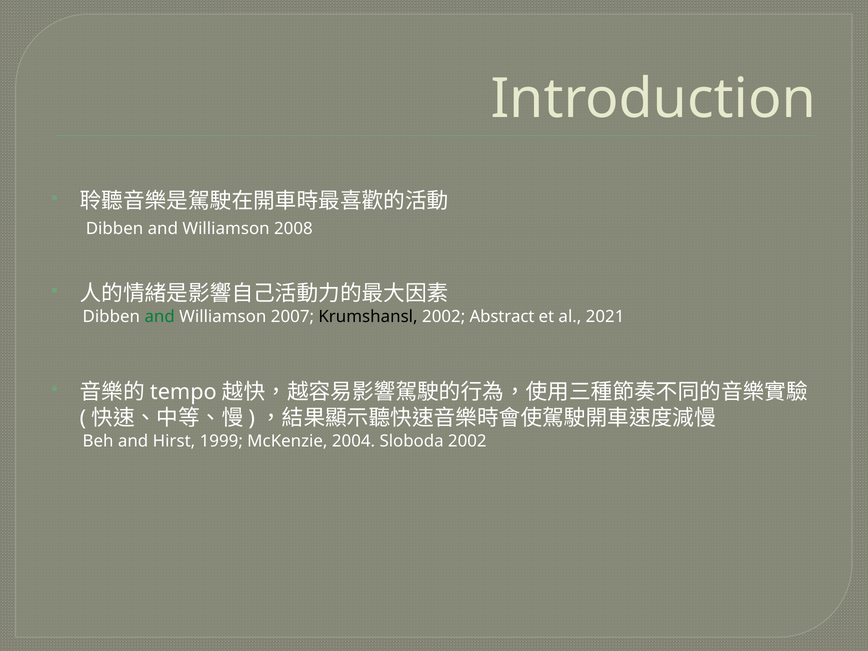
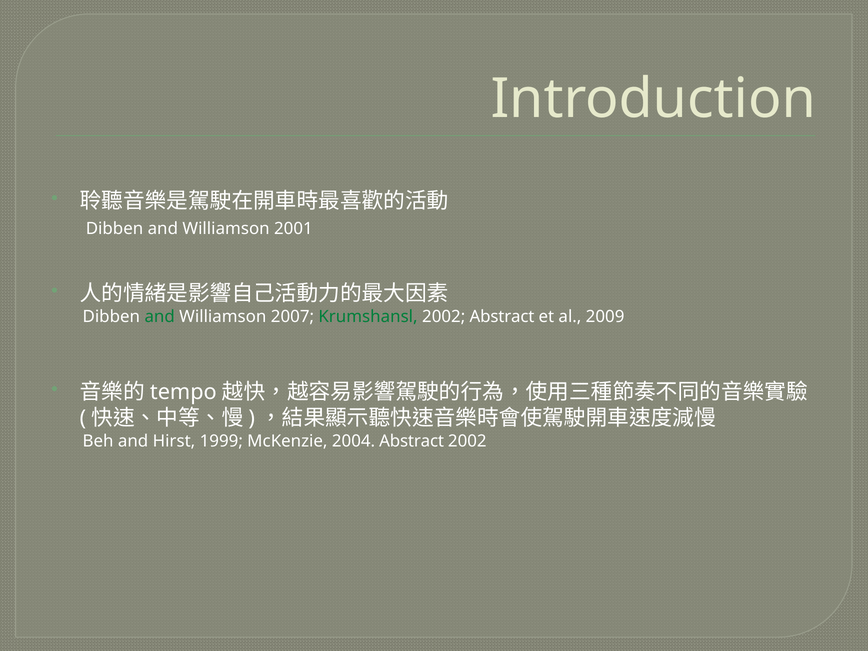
2008: 2008 -> 2001
Krumshansl colour: black -> green
2021: 2021 -> 2009
2004 Sloboda: Sloboda -> Abstract
